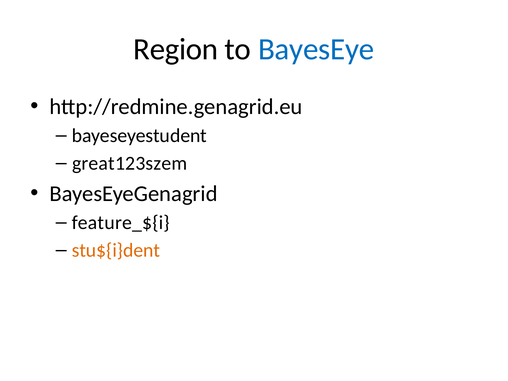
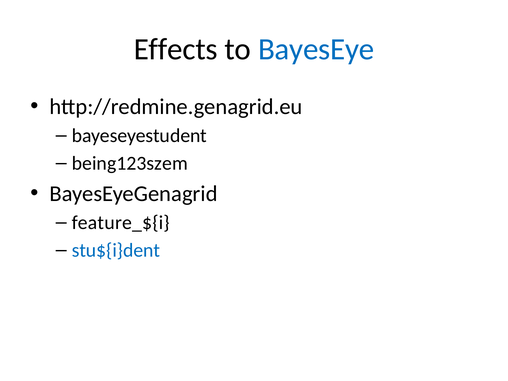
Region: Region -> Effects
great123szem: great123szem -> being123szem
stu${i}dent colour: orange -> blue
